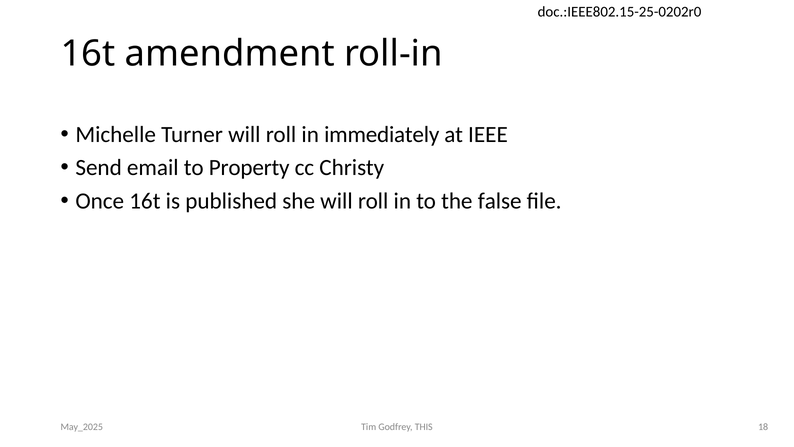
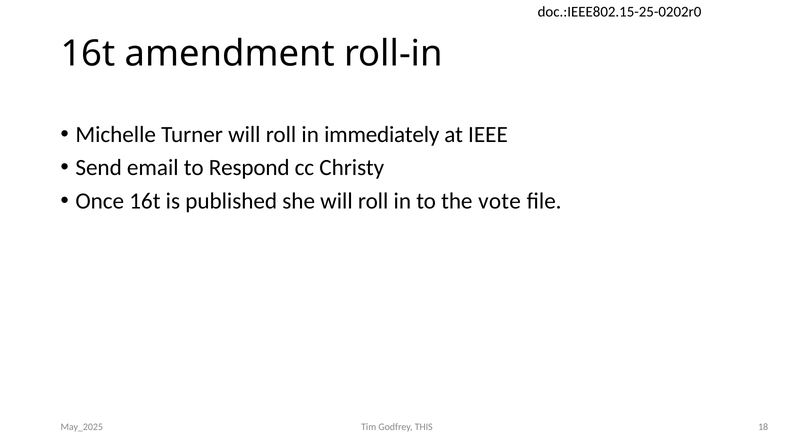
Property: Property -> Respond
false: false -> vote
